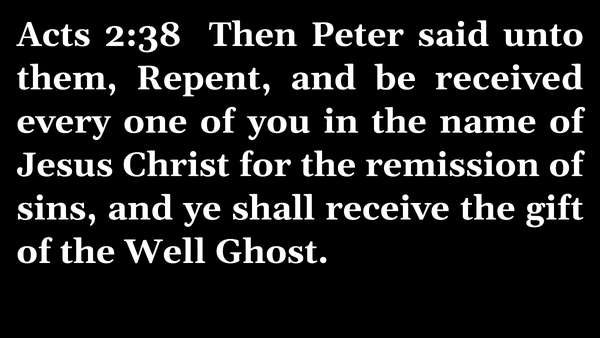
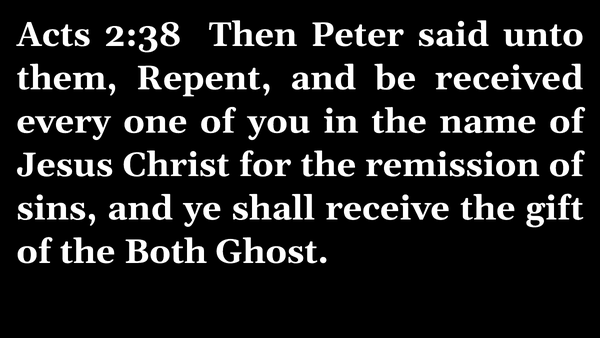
Well: Well -> Both
